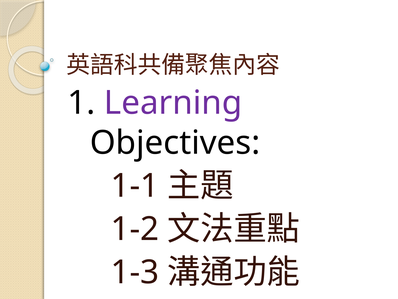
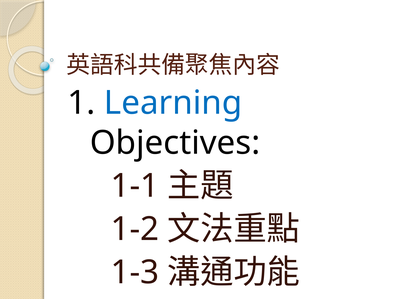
Learning colour: purple -> blue
